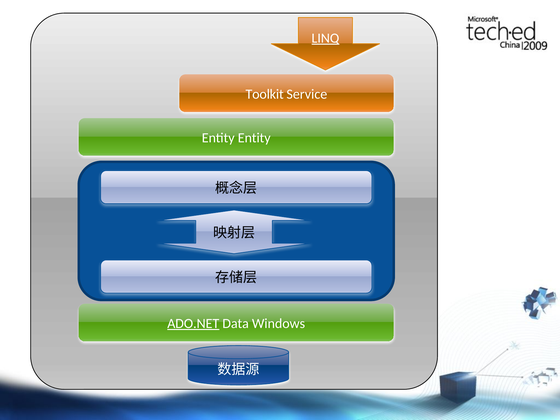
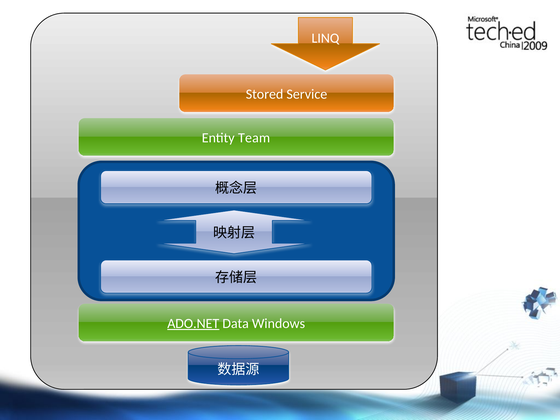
LINQ underline: present -> none
Toolkit: Toolkit -> Stored
Entity Entity: Entity -> Team
